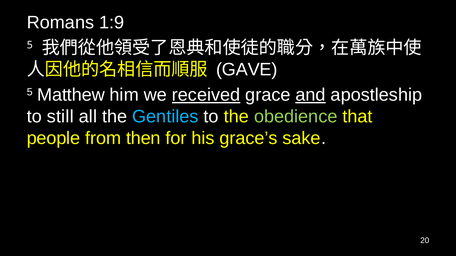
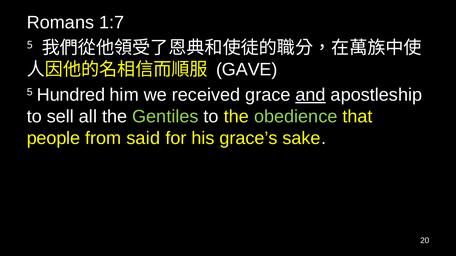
1:9: 1:9 -> 1:7
Matthew: Matthew -> Hundred
received underline: present -> none
still: still -> sell
Gentiles colour: light blue -> light green
then: then -> said
